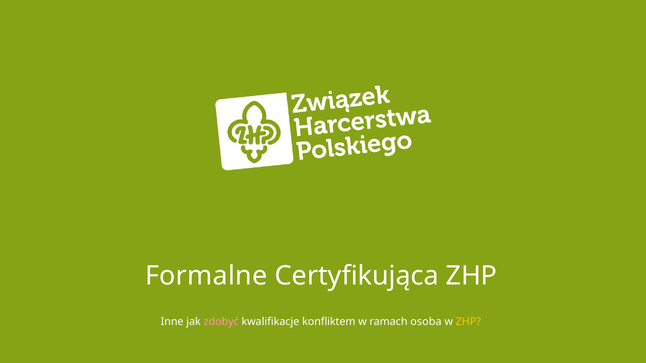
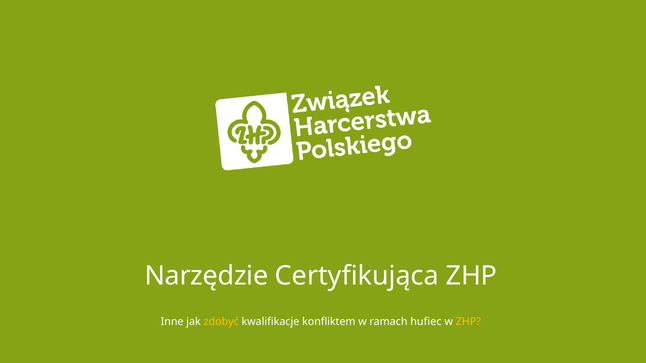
Formalne: Formalne -> Narzędzie
zdobyć colour: pink -> yellow
osoba: osoba -> hufiec
